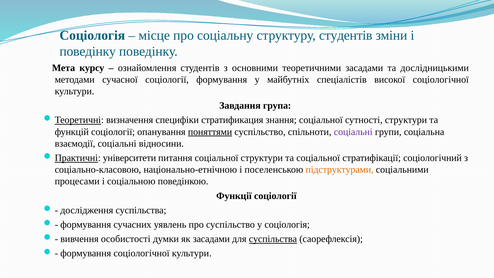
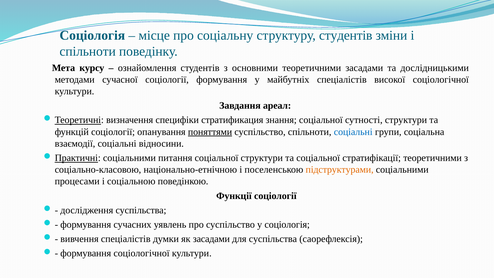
поведінку at (88, 51): поведінку -> спільноти
група: група -> ареал
соціальні at (353, 132) colour: purple -> blue
університети at (129, 158): університети -> соціальними
стратифікації соціологічний: соціологічний -> теоретичними
вивчення особистості: особистості -> спеціалістів
суспільства at (273, 239) underline: present -> none
